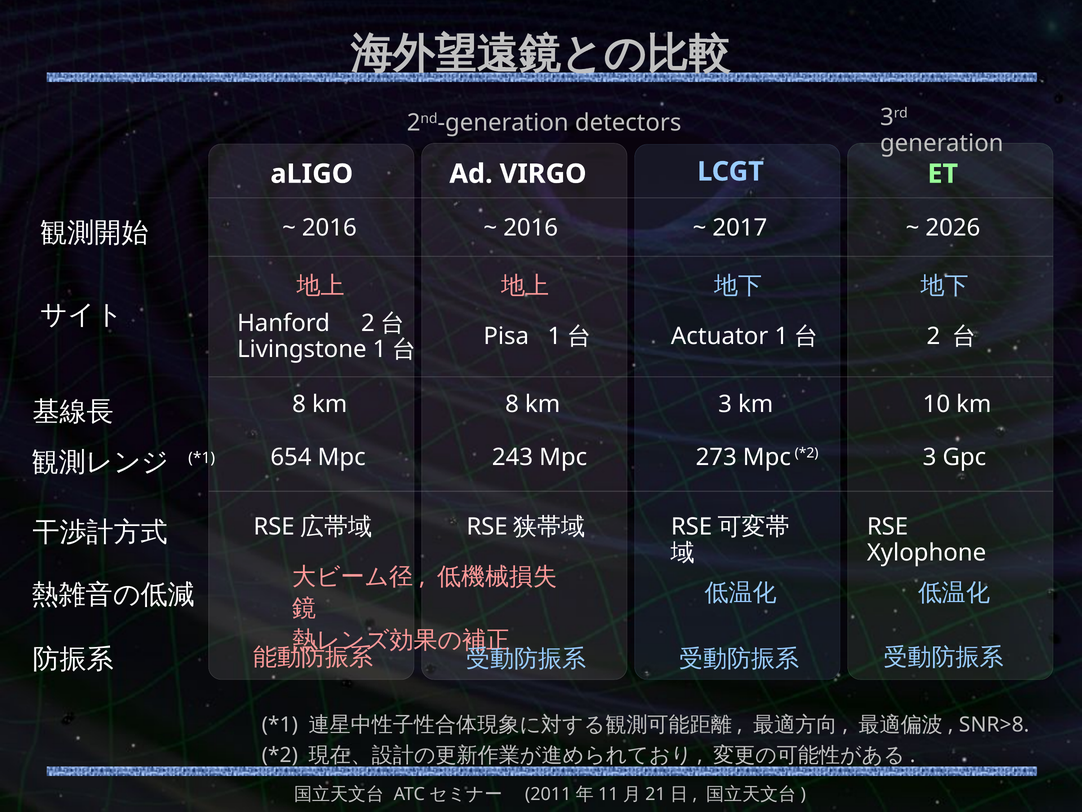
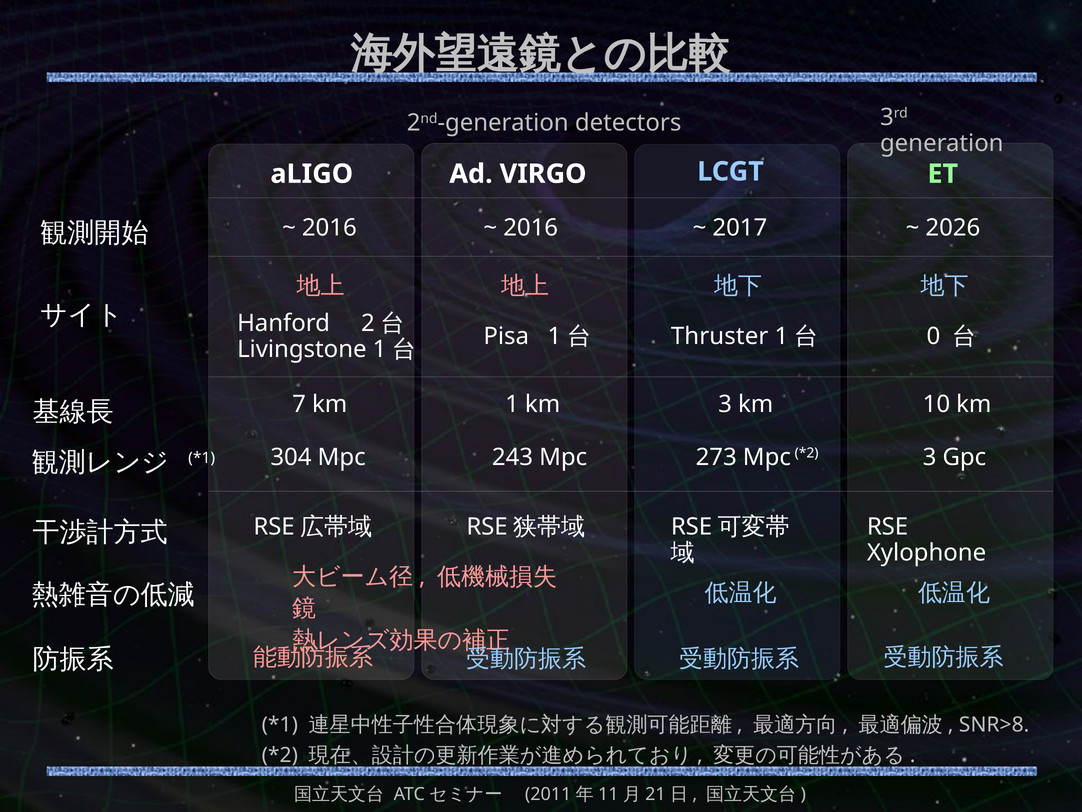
Actuator: Actuator -> Thruster
2: 2 -> 0
8 at (299, 404): 8 -> 7
km 8: 8 -> 1
654: 654 -> 304
